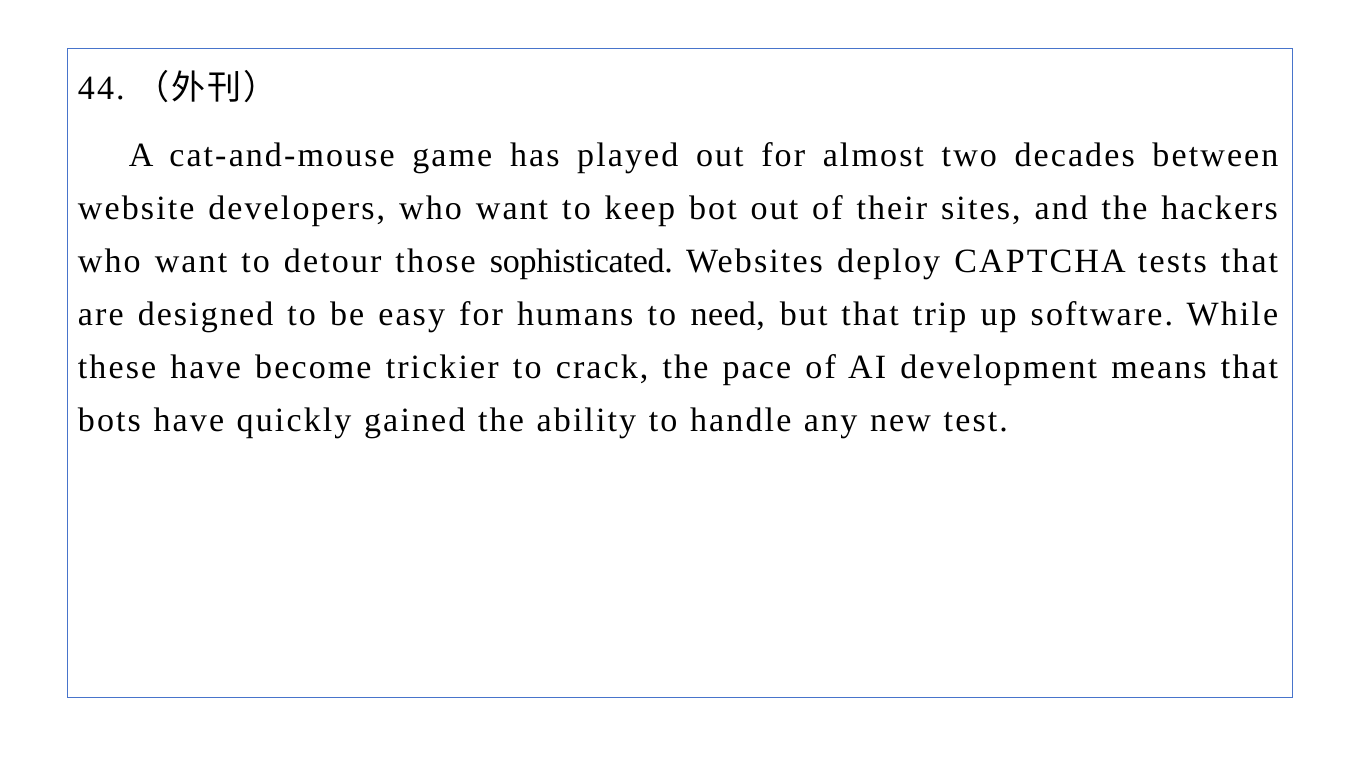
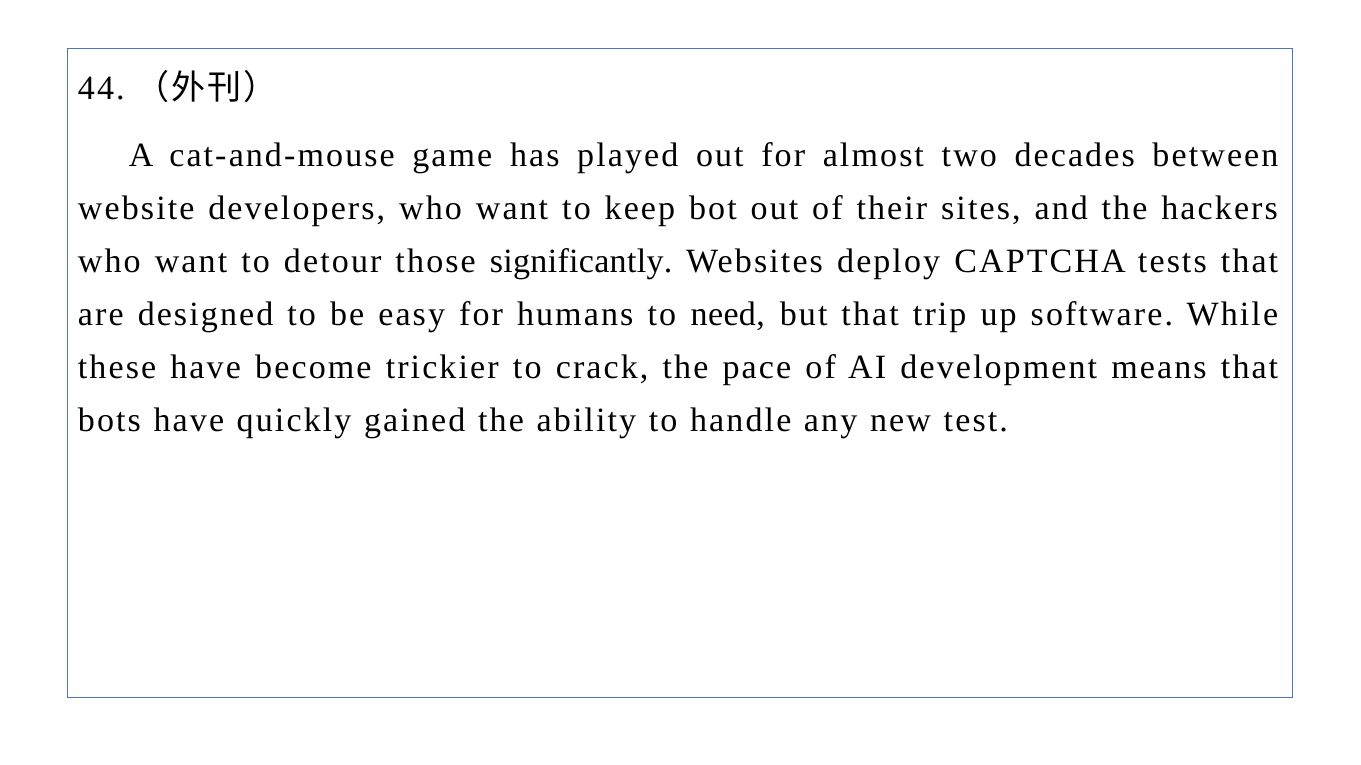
sophisticated: sophisticated -> significantly
